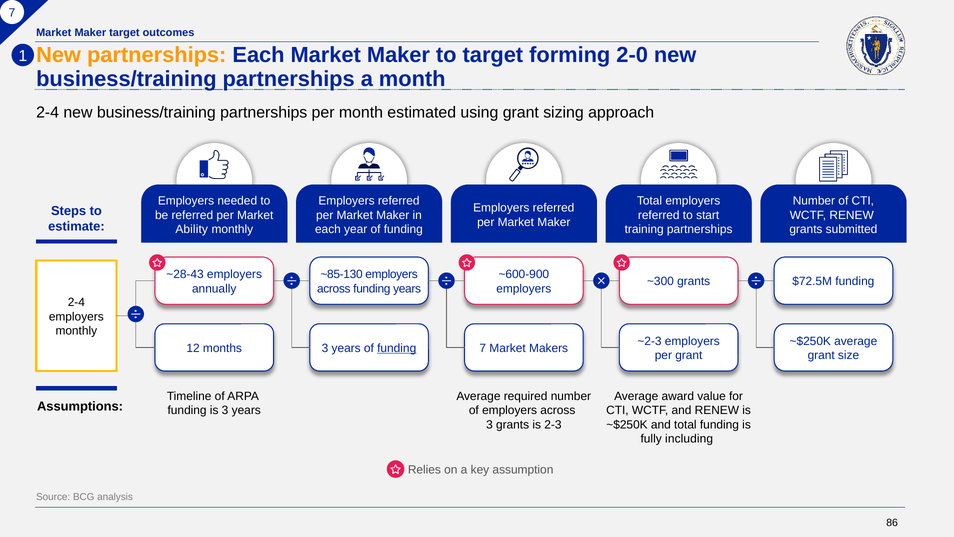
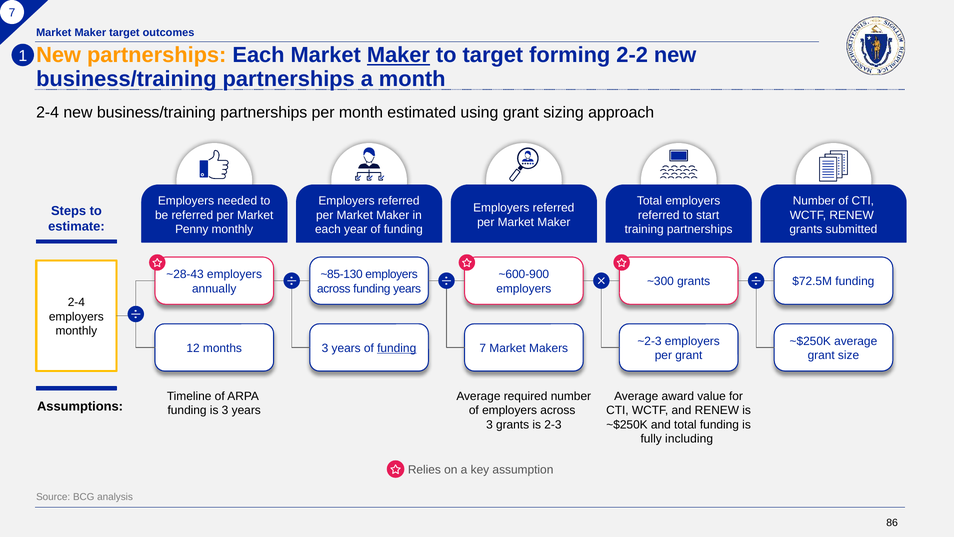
Maker at (398, 55) underline: none -> present
2-0: 2-0 -> 2-2
Ability: Ability -> Penny
